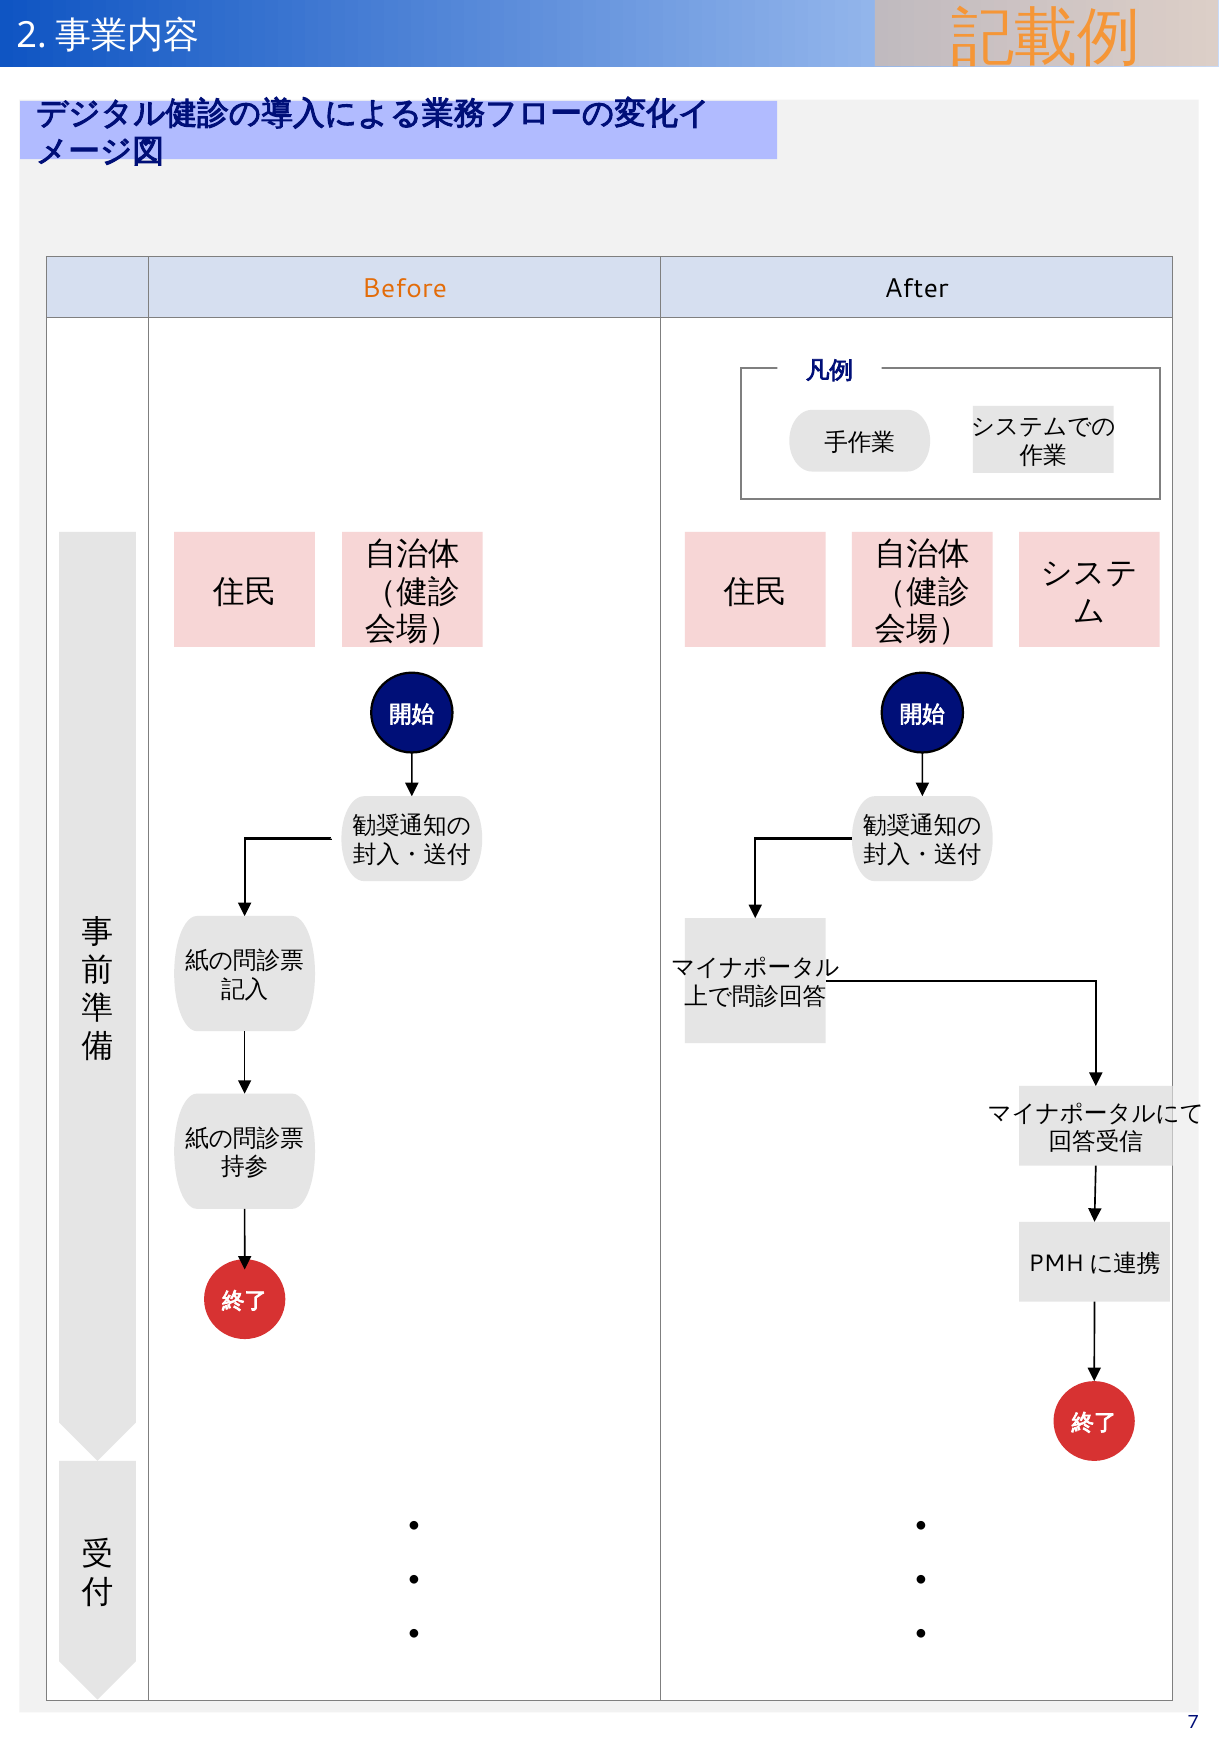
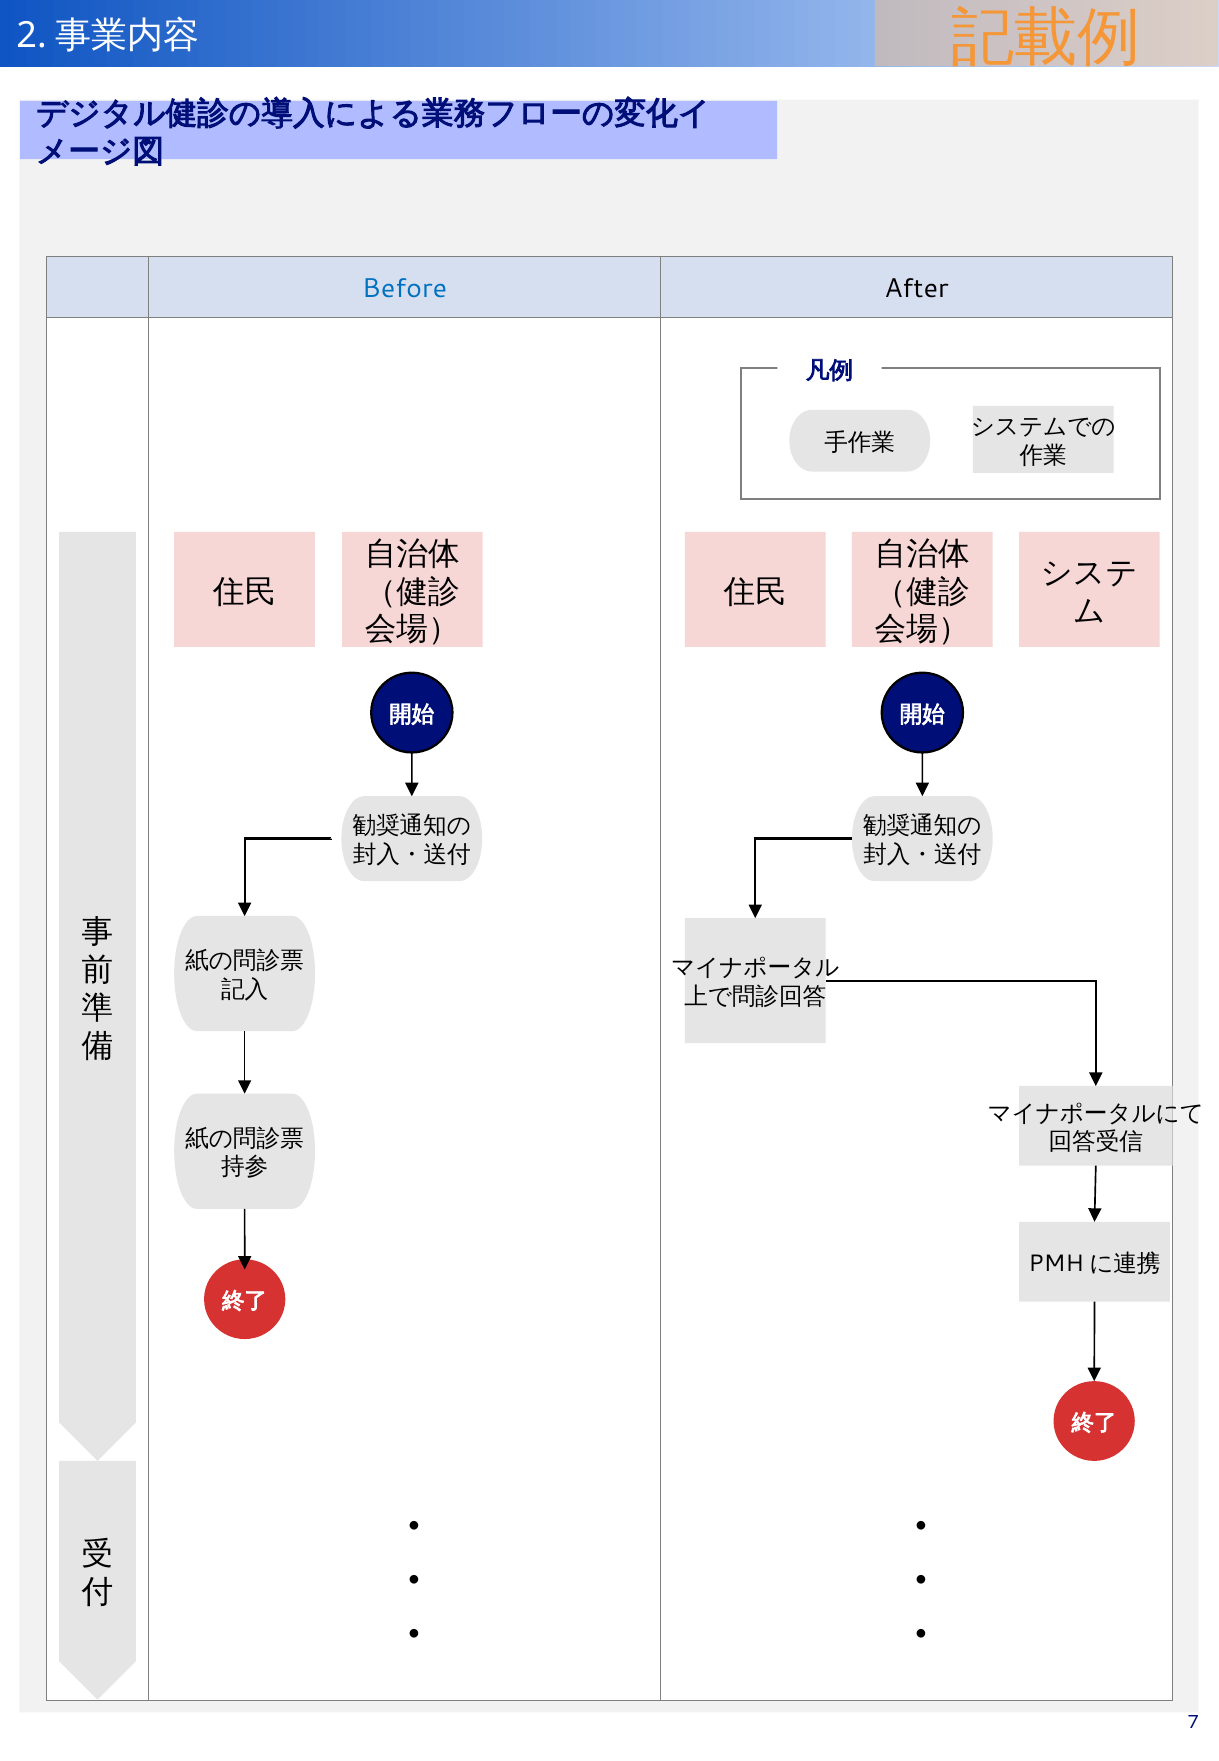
Before colour: orange -> blue
